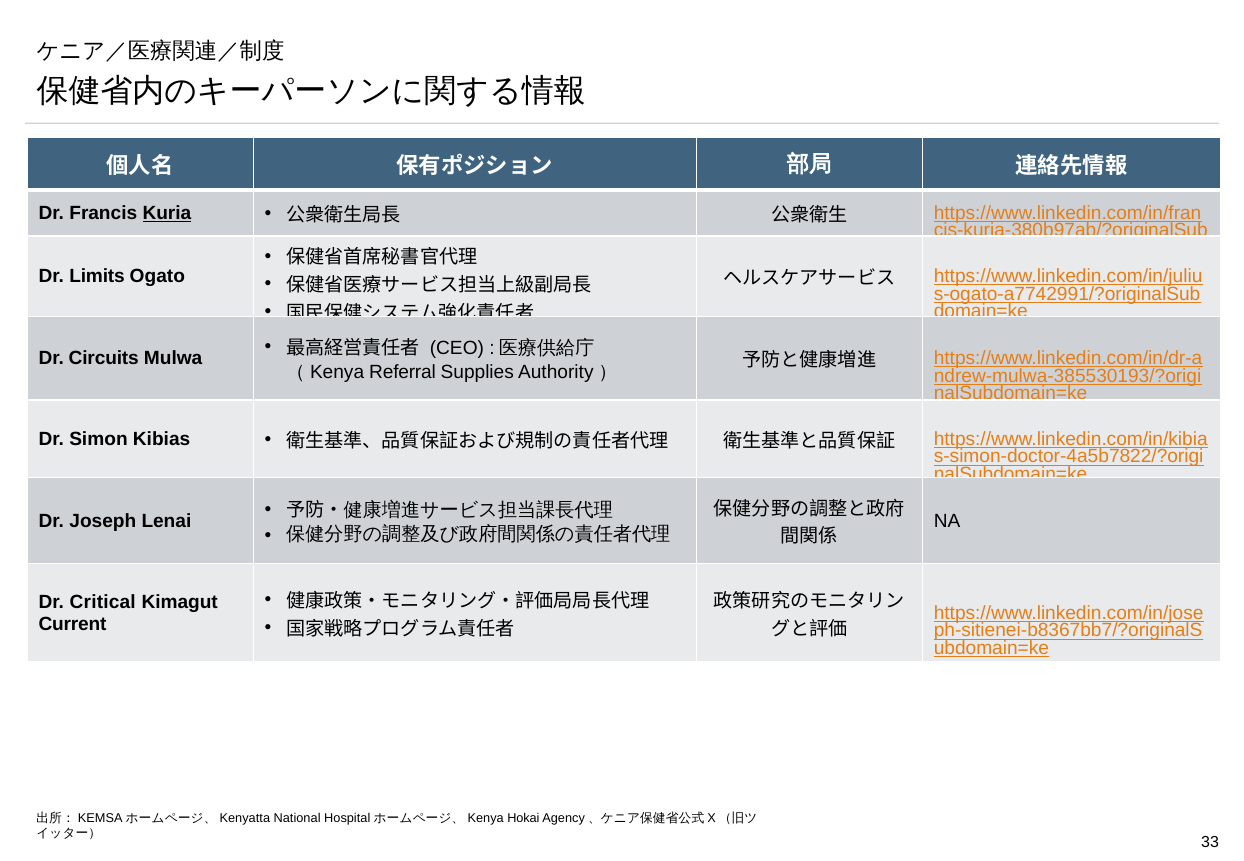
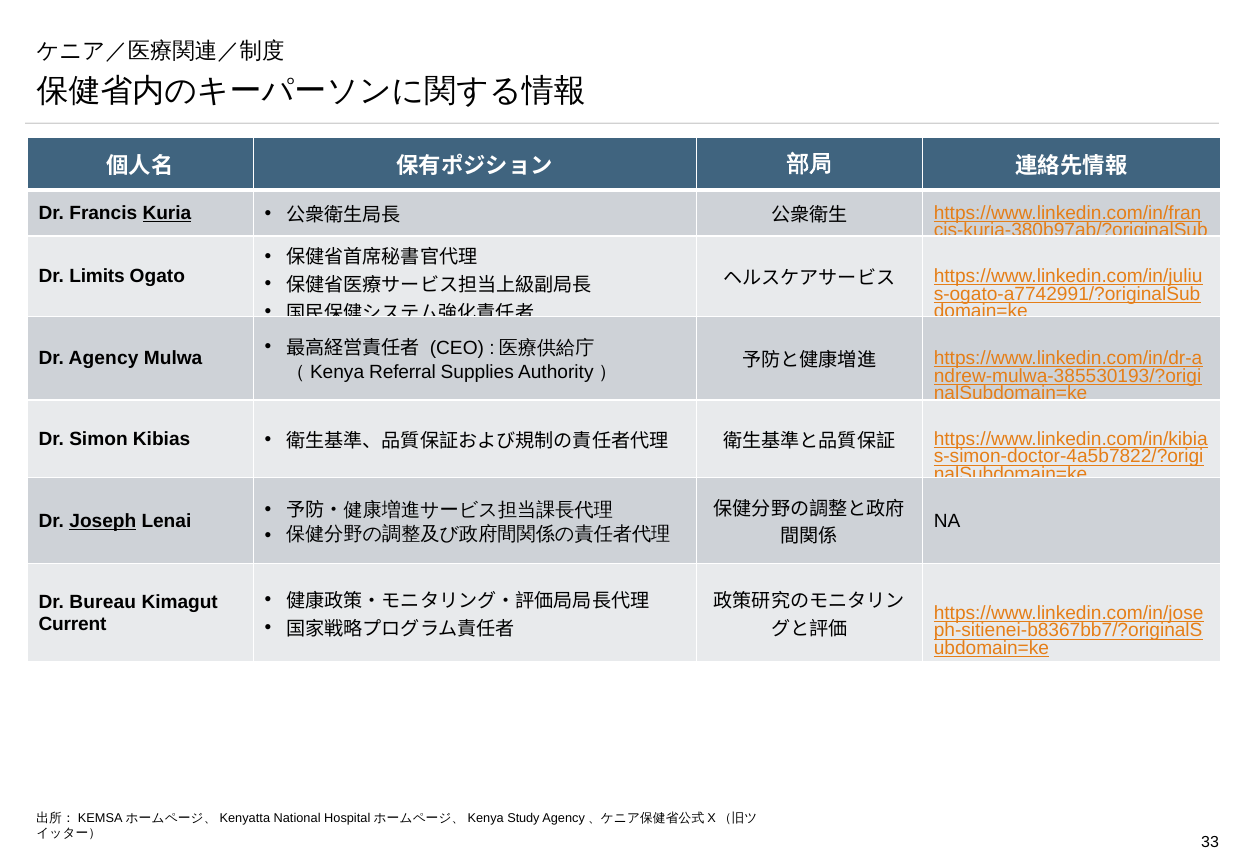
Circuits: Circuits -> Agency
Joseph underline: none -> present
Critical: Critical -> Bureau
Hokai: Hokai -> Study
